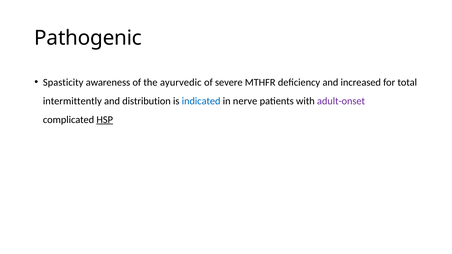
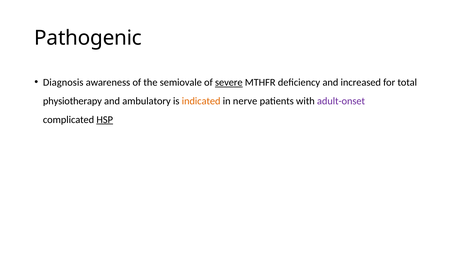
Spasticity: Spasticity -> Diagnosis
ayurvedic: ayurvedic -> semiovale
severe underline: none -> present
intermittently: intermittently -> physiotherapy
distribution: distribution -> ambulatory
indicated colour: blue -> orange
